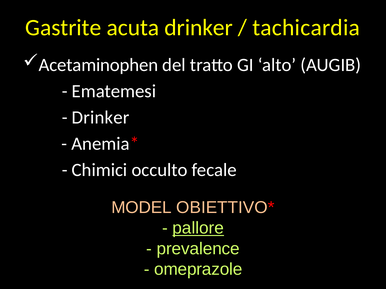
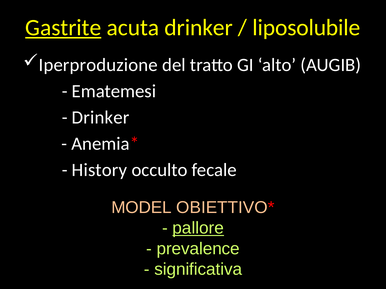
Gastrite underline: none -> present
tachicardia: tachicardia -> liposolubile
Acetaminophen: Acetaminophen -> Iperproduzione
Chimici: Chimici -> History
omeprazole: omeprazole -> significativa
